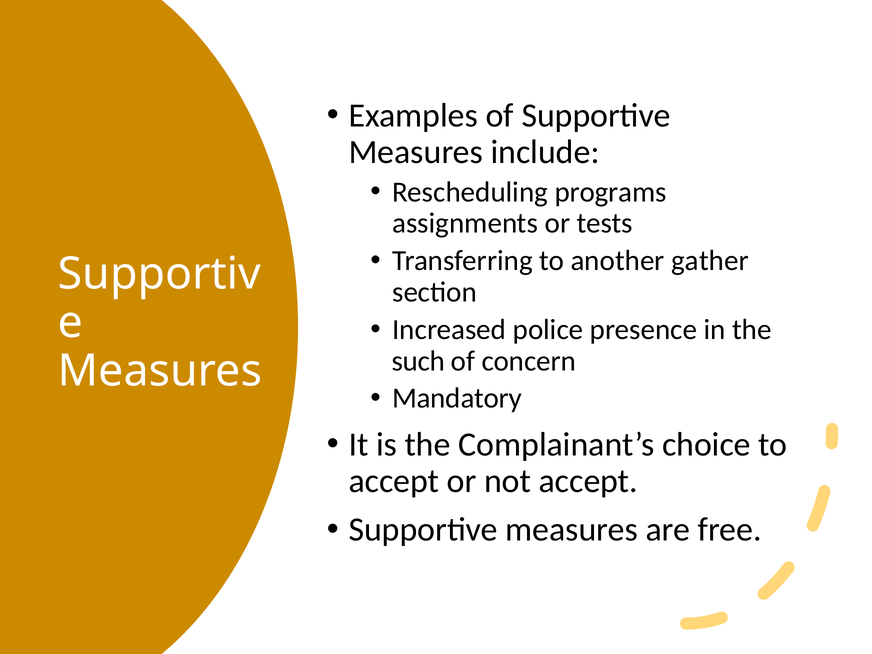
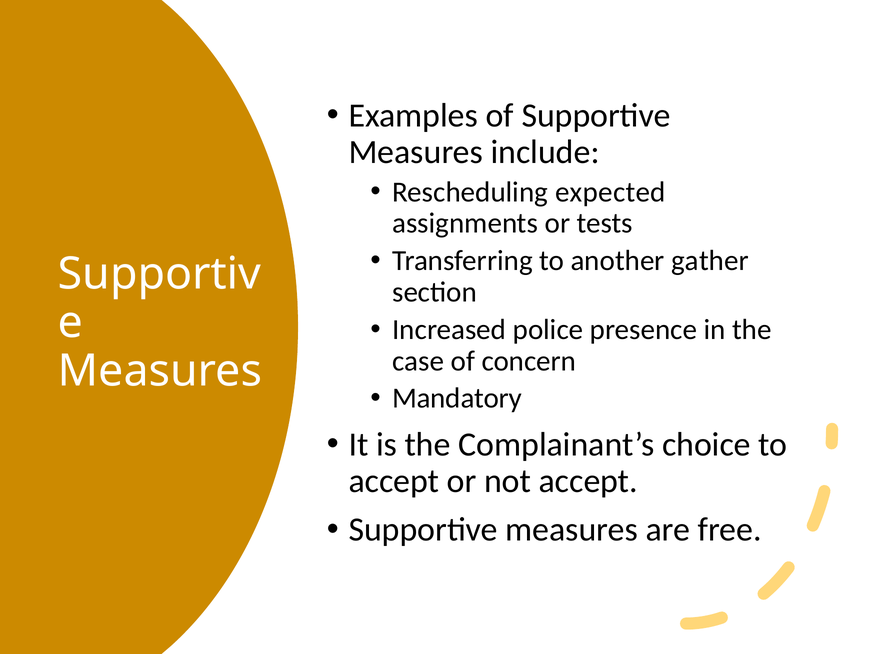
programs: programs -> expected
such: such -> case
